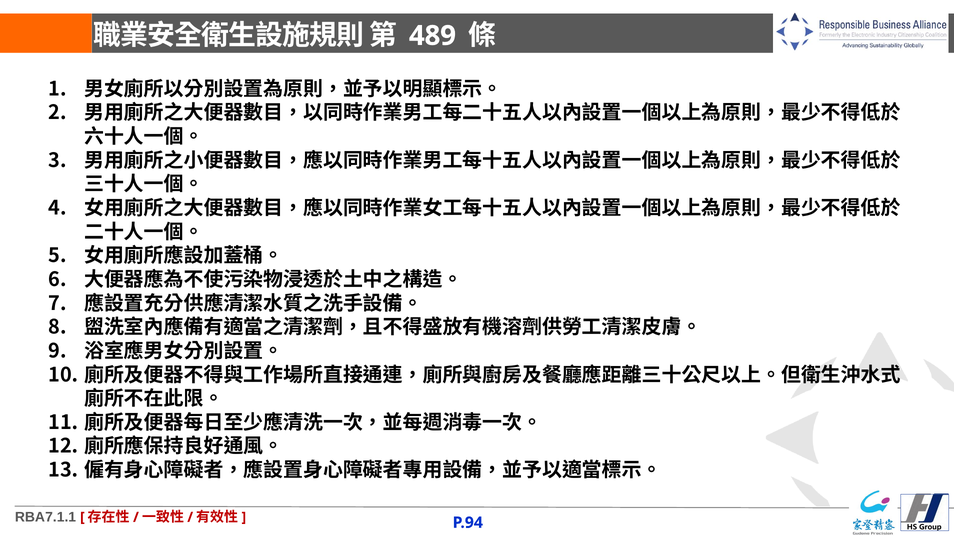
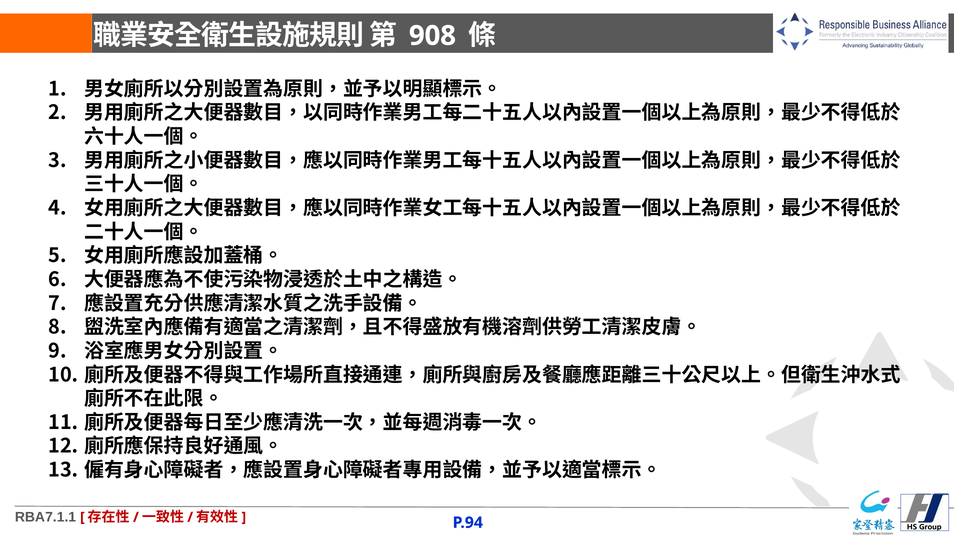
489: 489 -> 908
